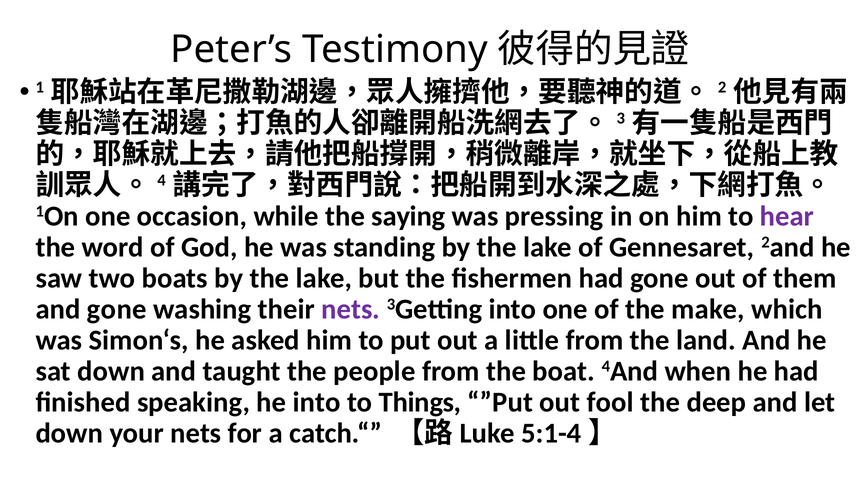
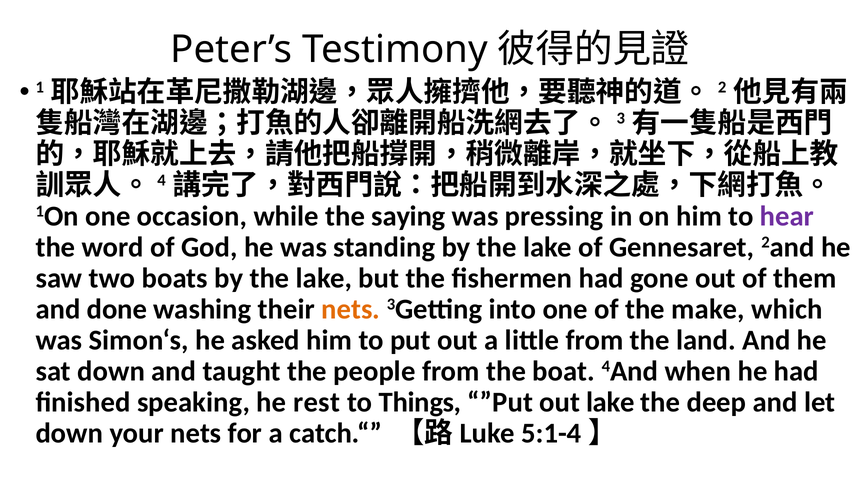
and gone: gone -> done
nets at (351, 309) colour: purple -> orange
he into: into -> rest
out fool: fool -> lake
